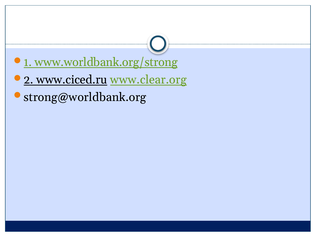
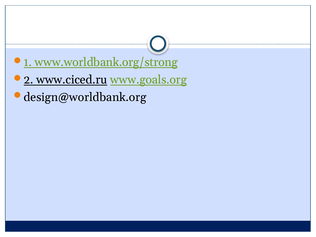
www.clear.org: www.clear.org -> www.goals.org
strong@worldbank.org: strong@worldbank.org -> design@worldbank.org
